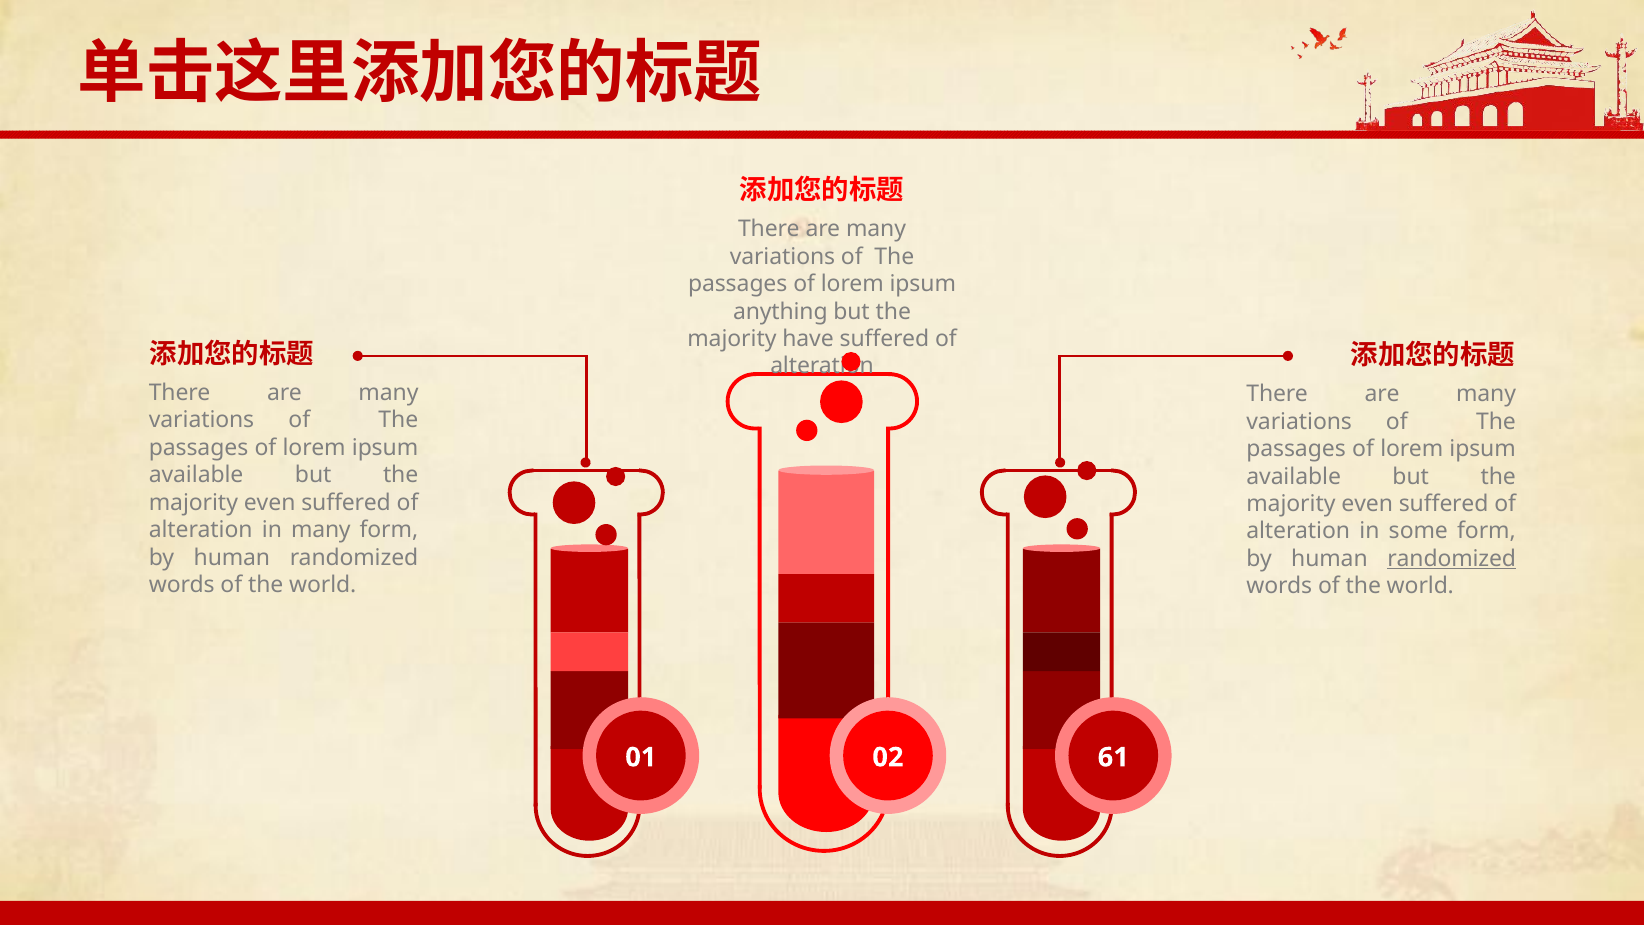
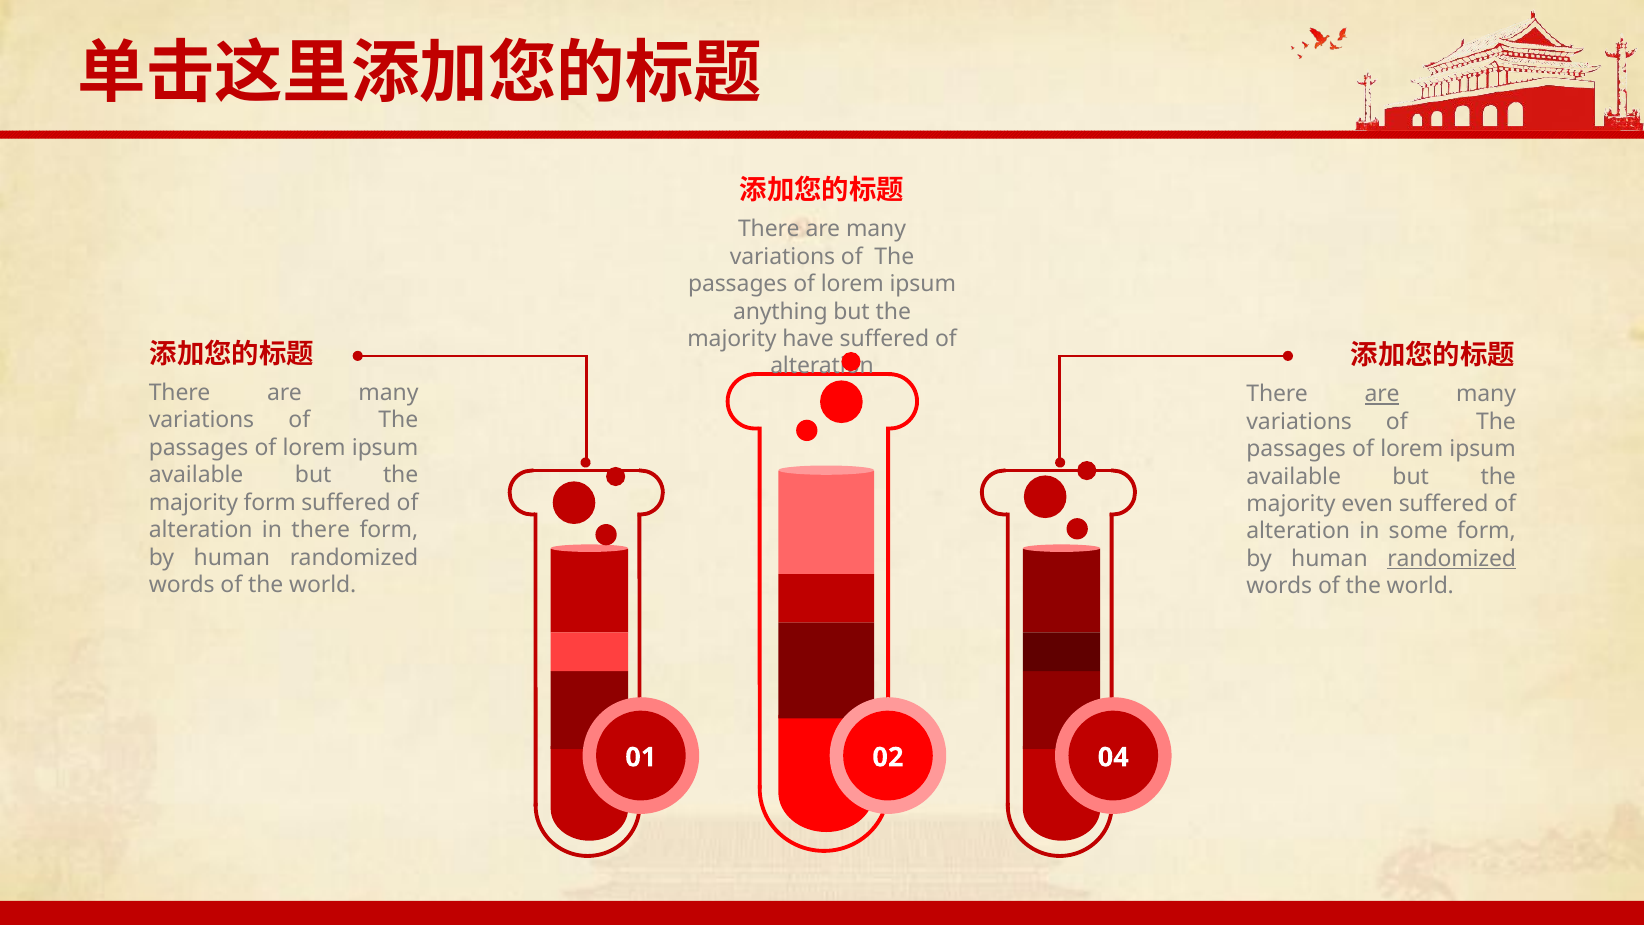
are at (1382, 394) underline: none -> present
even at (270, 503): even -> form
in many: many -> there
61: 61 -> 04
